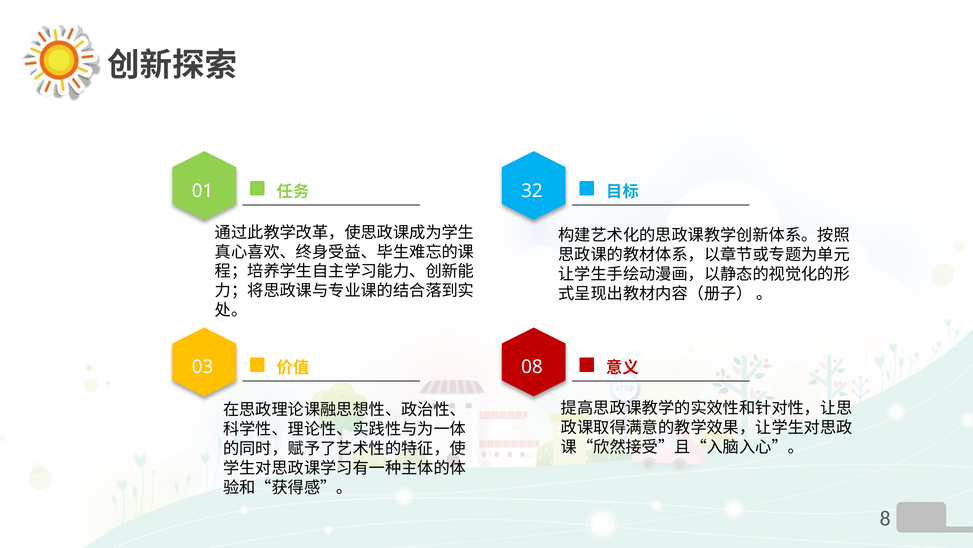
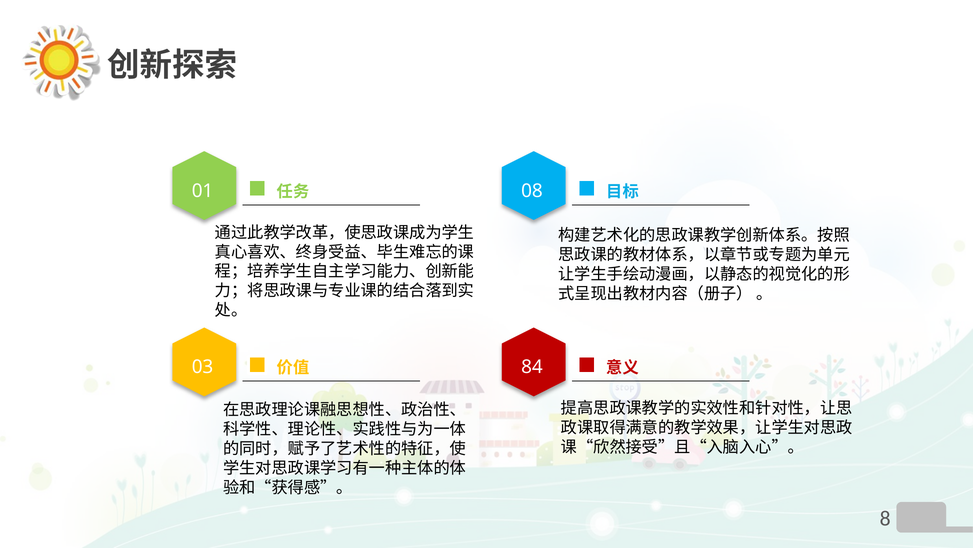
32: 32 -> 08
08: 08 -> 84
